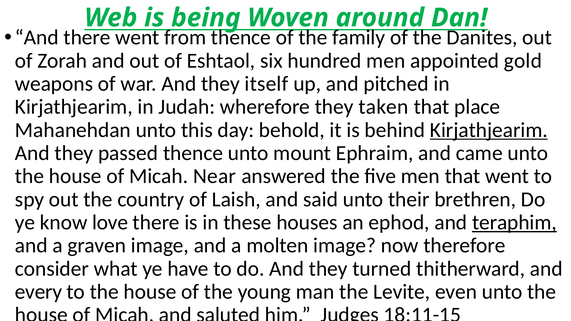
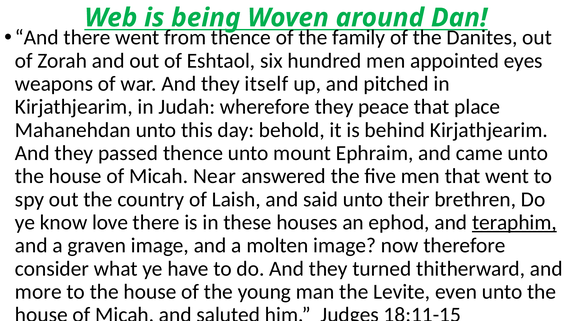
gold: gold -> eyes
taken: taken -> peace
Kirjathjearim at (489, 130) underline: present -> none
every: every -> more
